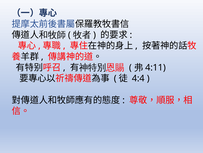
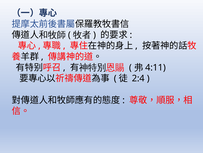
4:4: 4:4 -> 2:4
